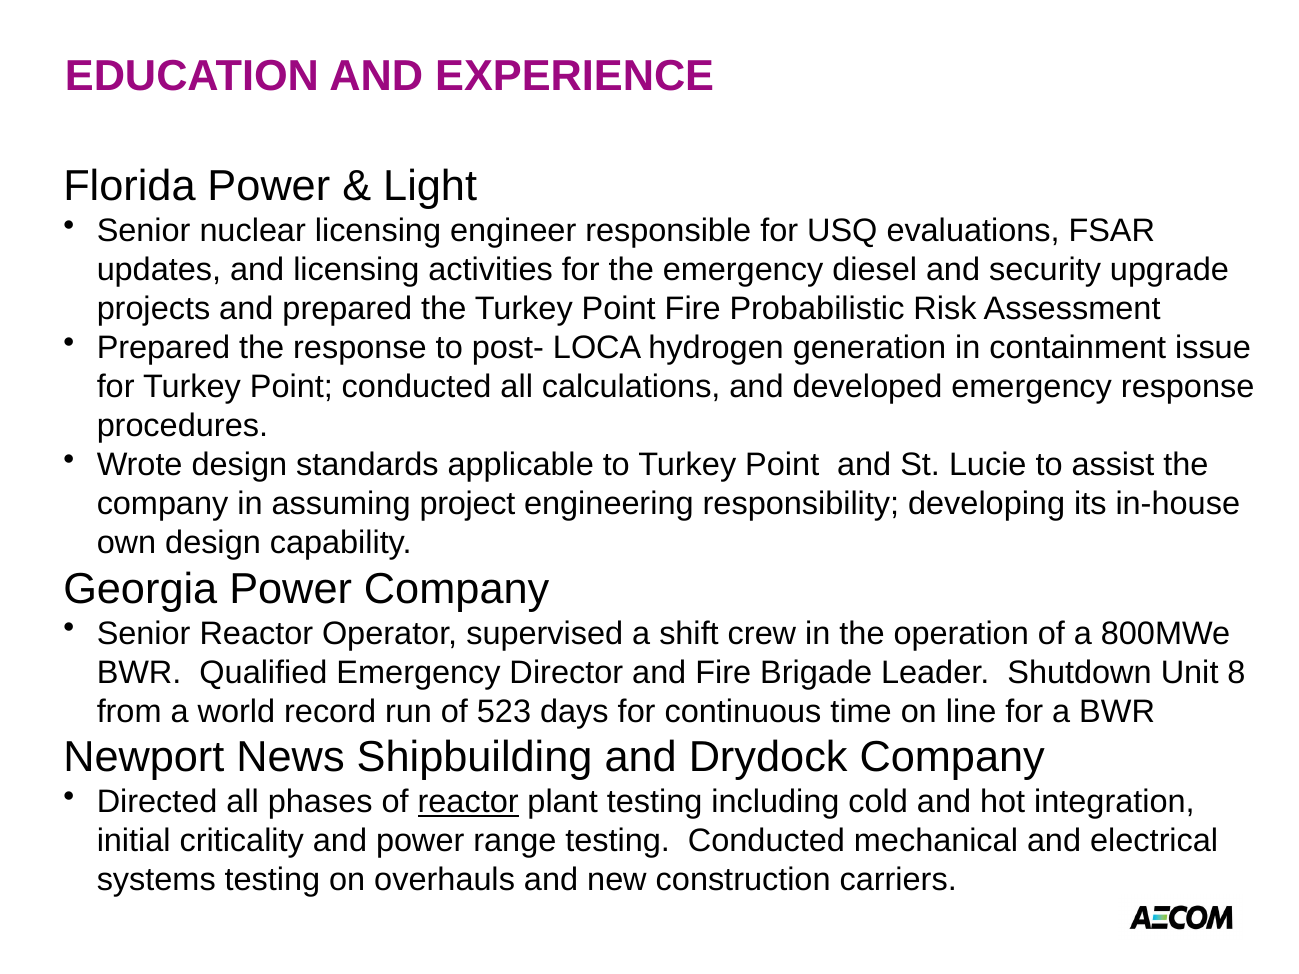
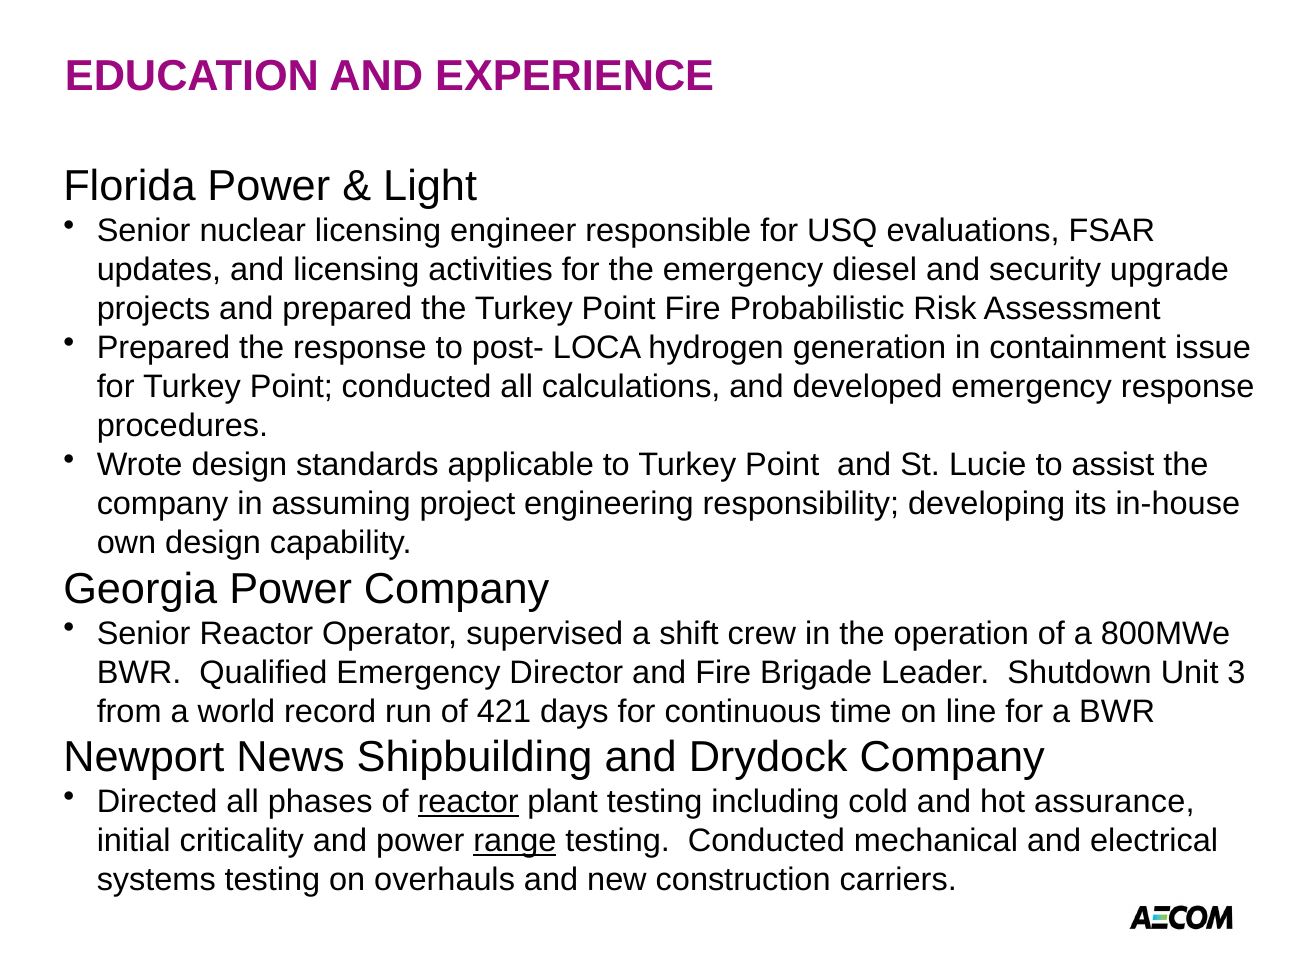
8: 8 -> 3
523: 523 -> 421
integration: integration -> assurance
range underline: none -> present
